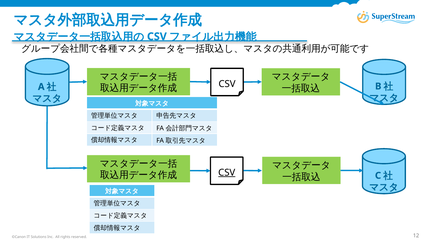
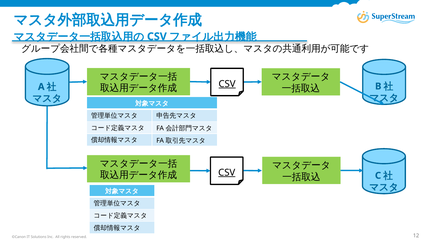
CSV at (227, 84) underline: none -> present
